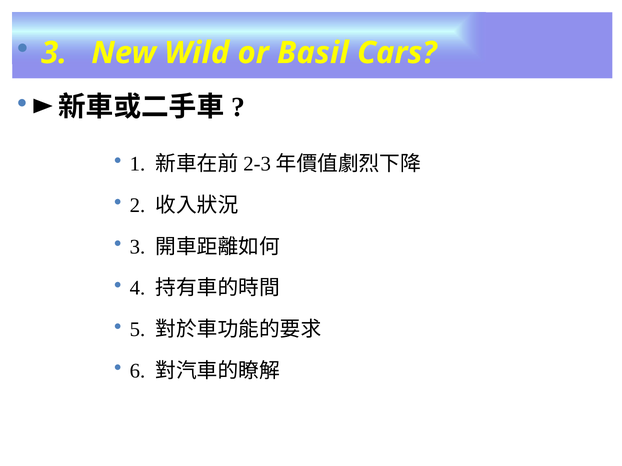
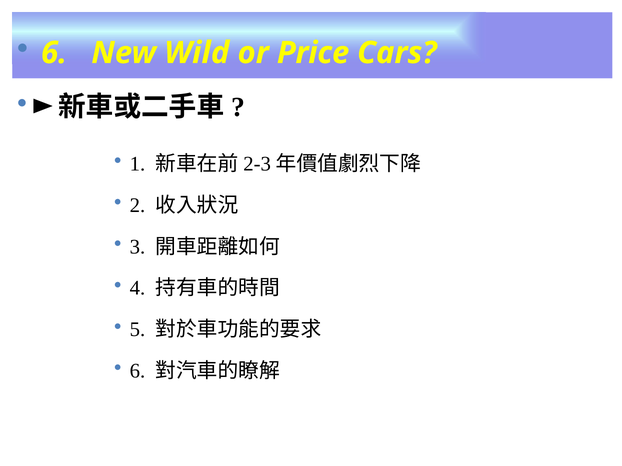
3 at (54, 53): 3 -> 6
Basil: Basil -> Price
